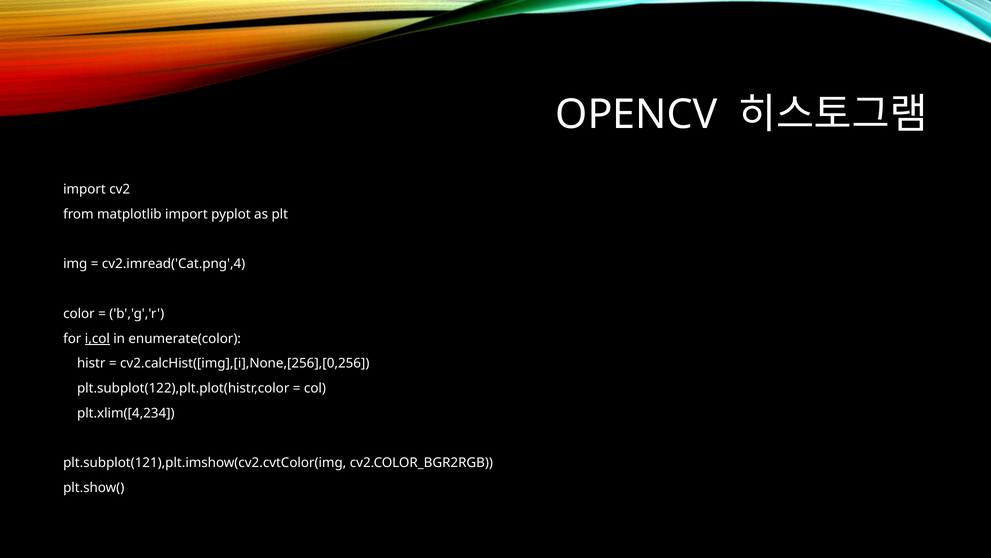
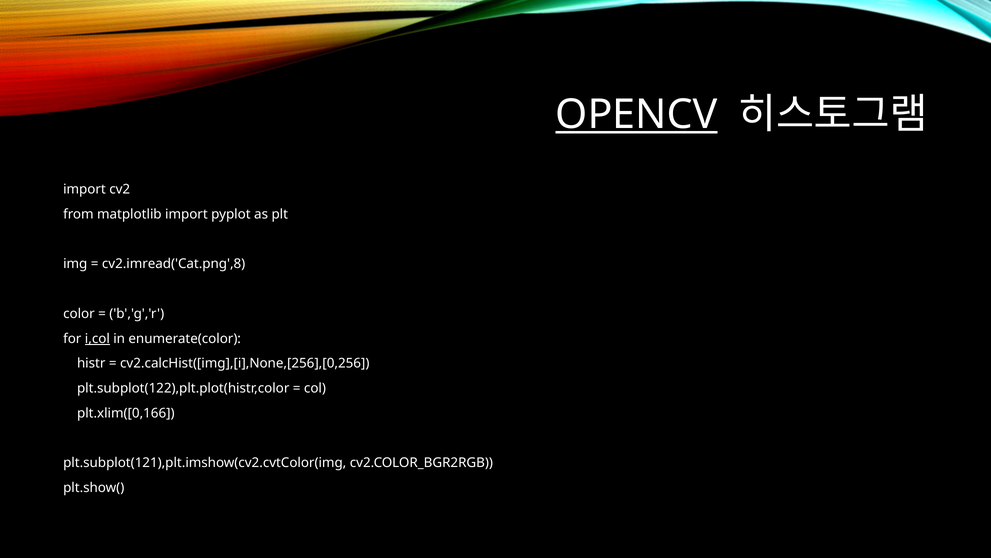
OPENCV underline: none -> present
cv2.imread('Cat.png',4: cv2.imread('Cat.png',4 -> cv2.imread('Cat.png',8
plt.xlim([4,234: plt.xlim([4,234 -> plt.xlim([0,166
